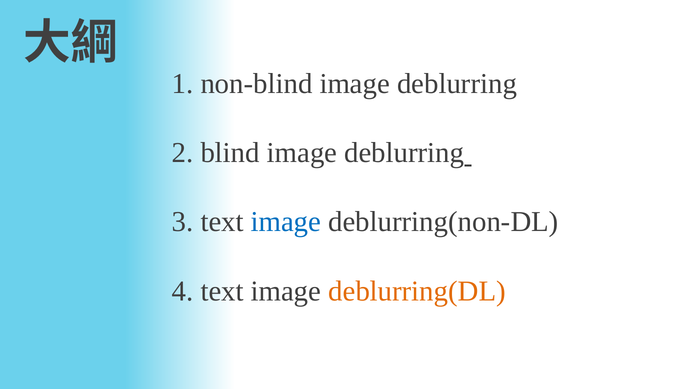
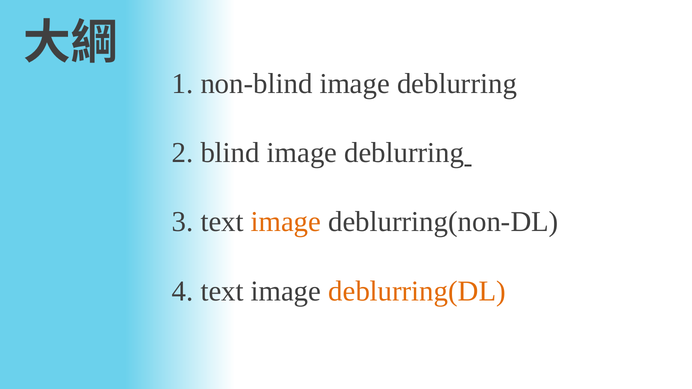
image at (286, 222) colour: blue -> orange
